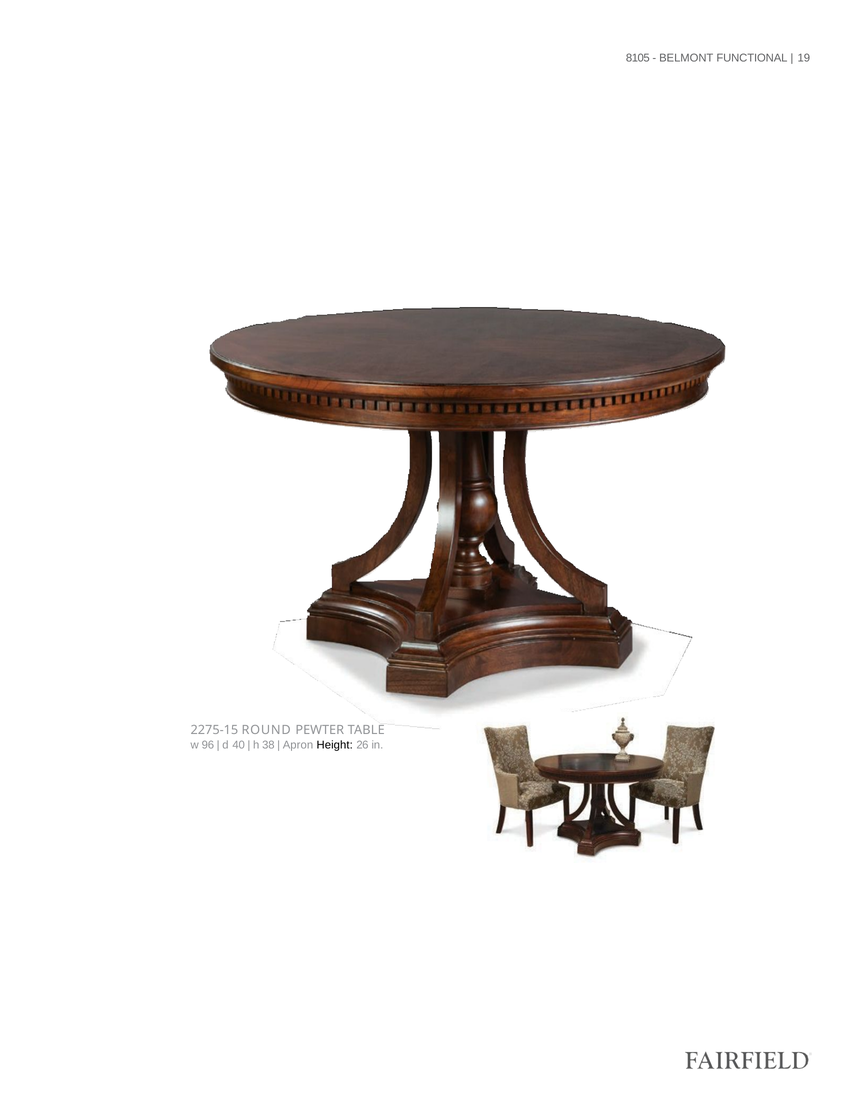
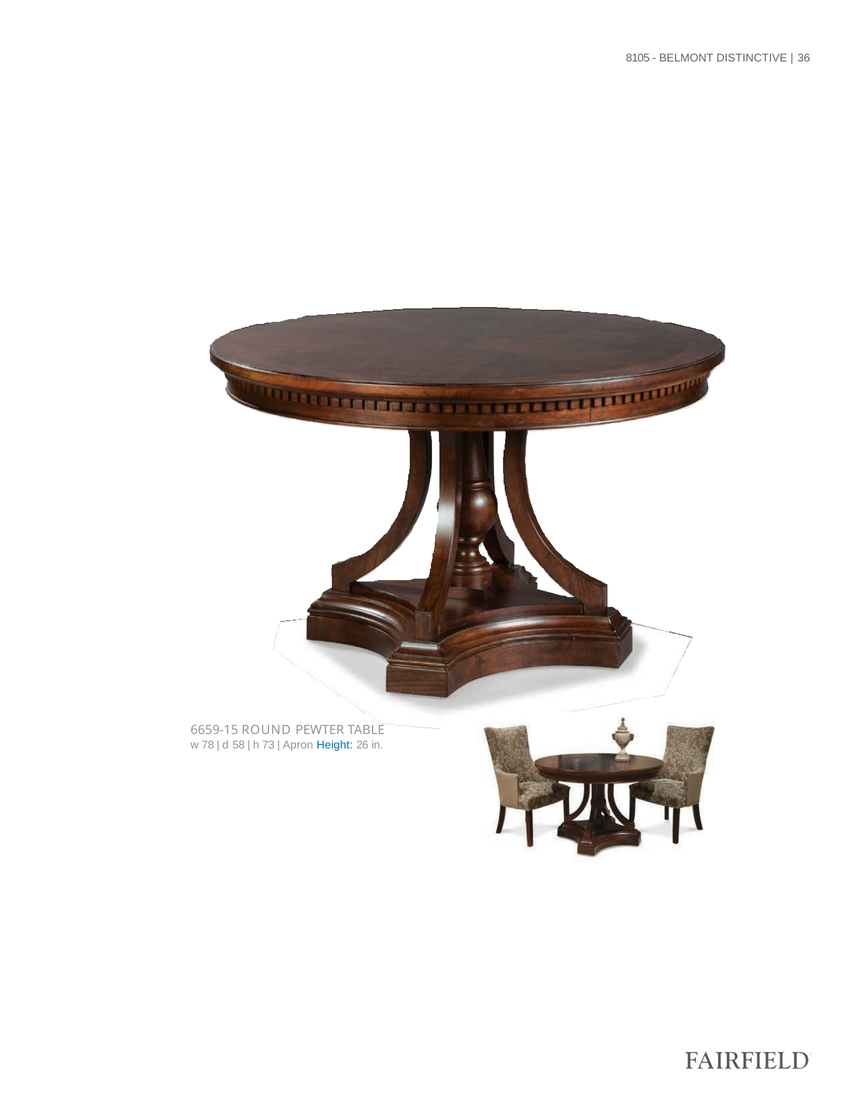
FUNCTIONAL: FUNCTIONAL -> DISTINCTIVE
19: 19 -> 36
2275-15: 2275-15 -> 6659-15
96: 96 -> 78
40: 40 -> 58
38: 38 -> 73
Height colour: black -> blue
